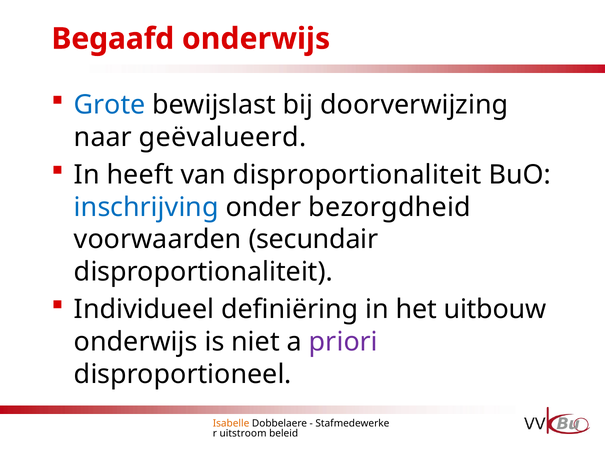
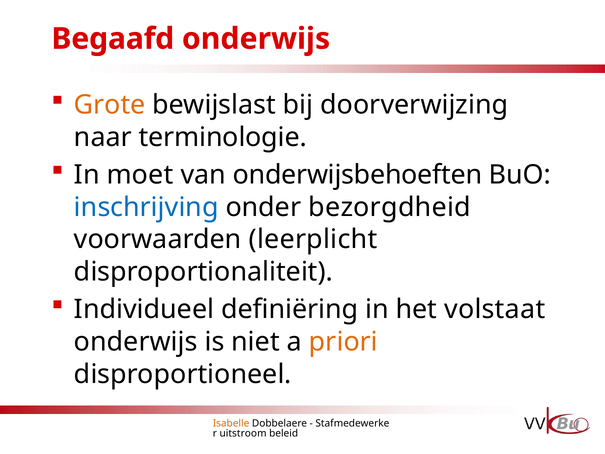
Grote colour: blue -> orange
geëvalueerd: geëvalueerd -> terminologie
heeft: heeft -> moet
van disproportionaliteit: disproportionaliteit -> onderwijsbehoeften
secundair: secundair -> leerplicht
uitbouw: uitbouw -> volstaat
priori colour: purple -> orange
